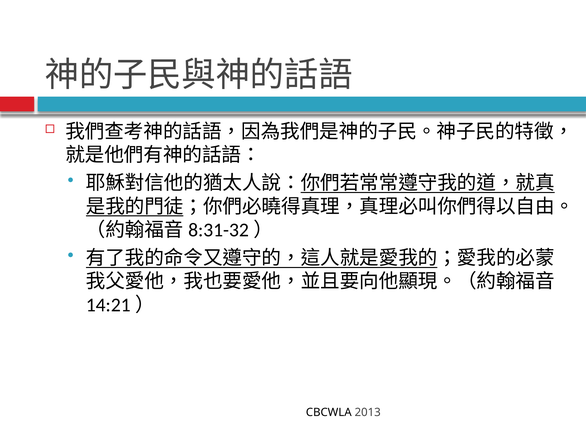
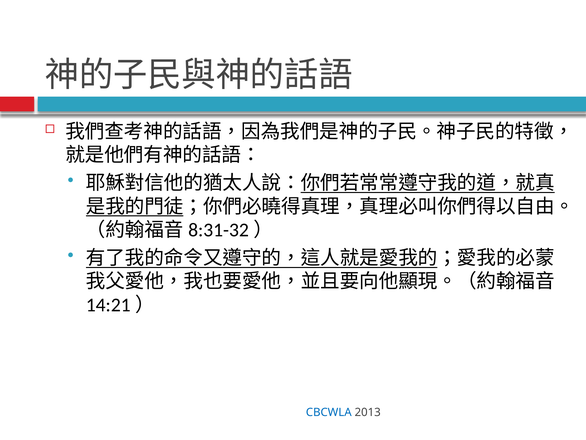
CBCWLA colour: black -> blue
